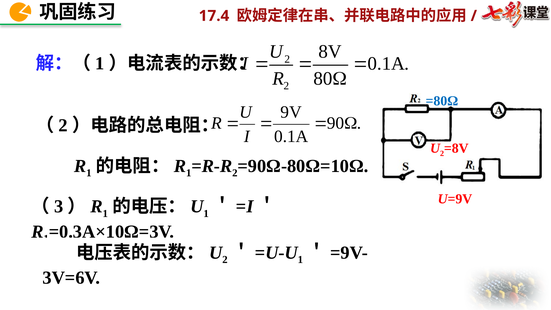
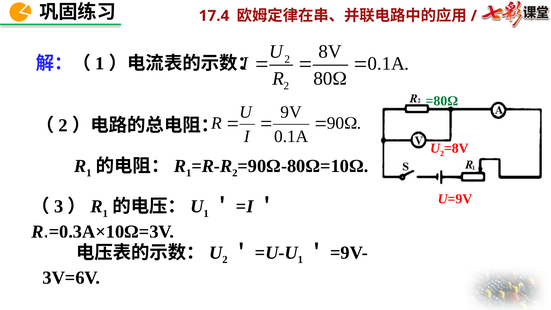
=80Ω colour: blue -> green
